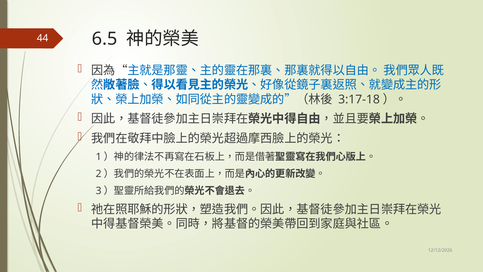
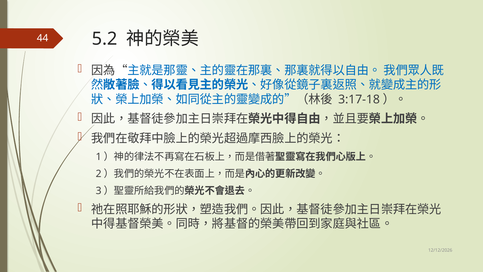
6.5: 6.5 -> 5.2
